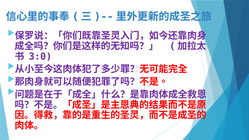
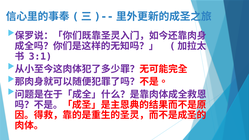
3:0: 3:0 -> 3:1
